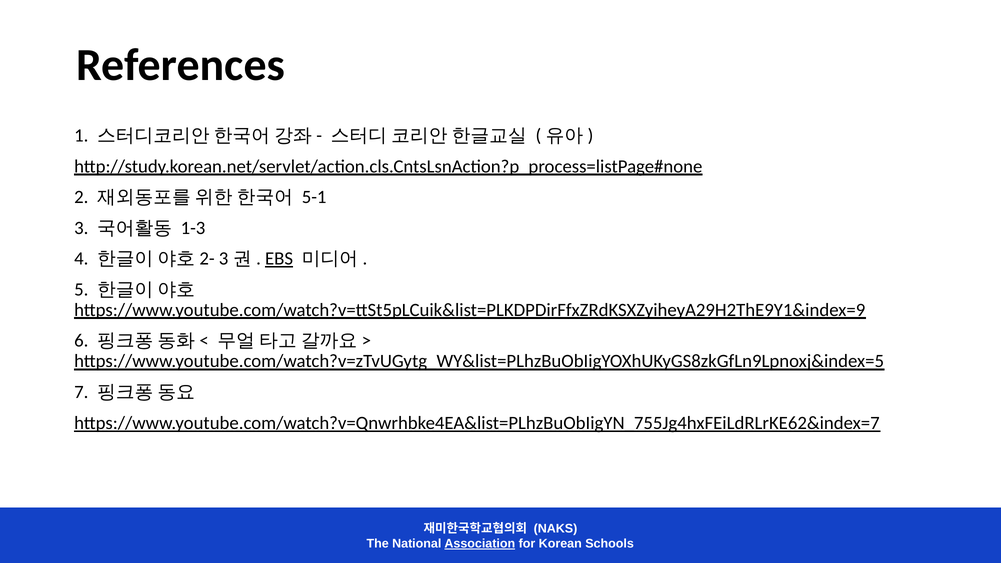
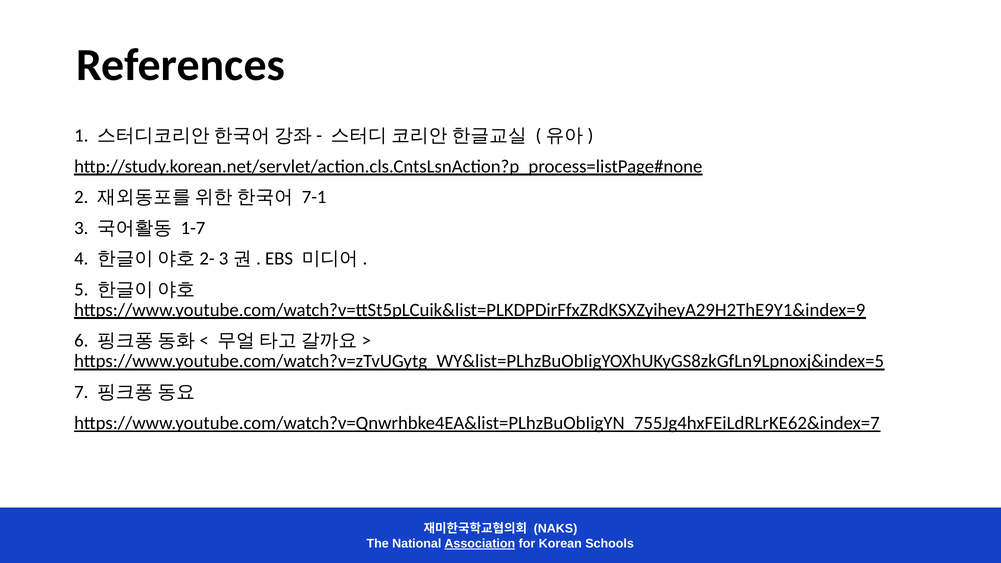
5-1: 5-1 -> 7-1
1-3: 1-3 -> 1-7
EBS underline: present -> none
